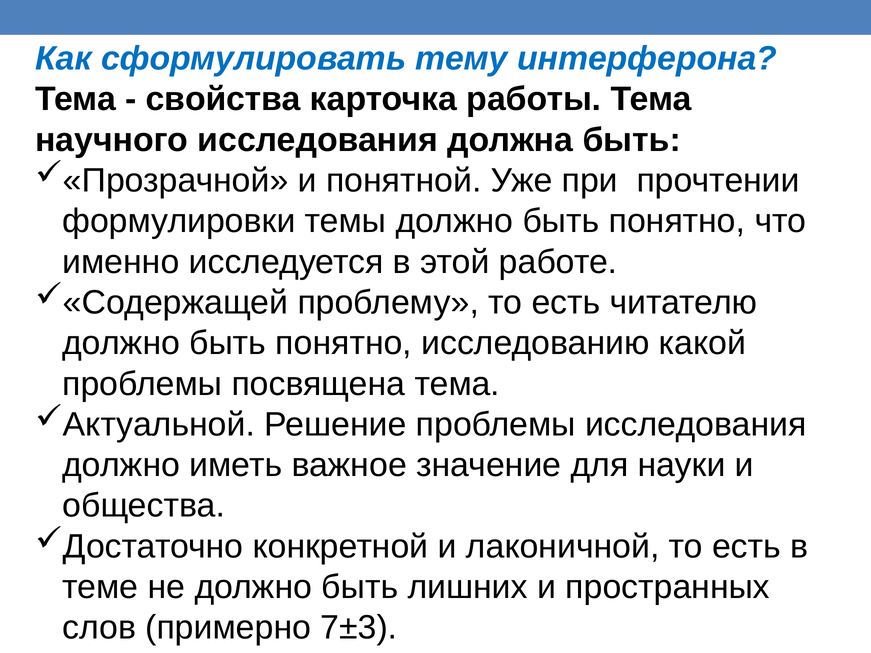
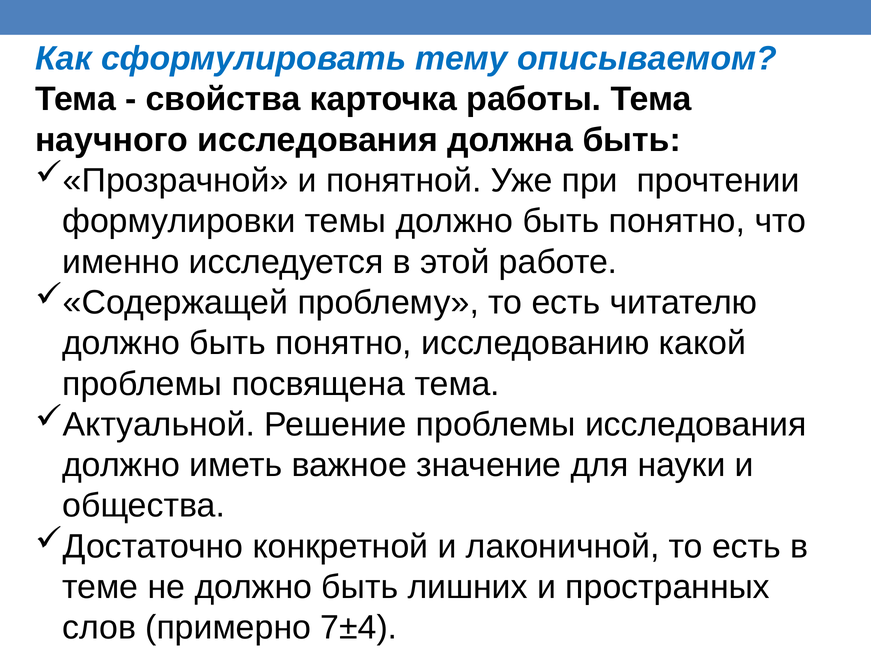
интерферона: интерферона -> описываемом
7±3: 7±3 -> 7±4
